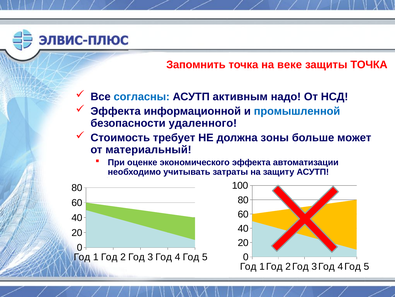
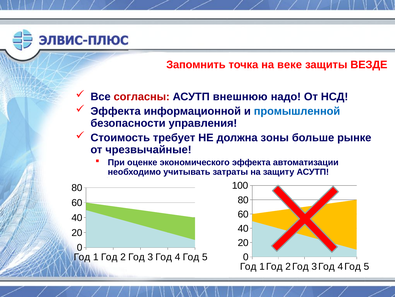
защиты ТОЧКА: ТОЧКА -> ВЕЗДЕ
согласны colour: blue -> red
активным: активным -> внешнюю
удаленного: удаленного -> управления
может: может -> рынке
материальный: материальный -> чрезвычайные
